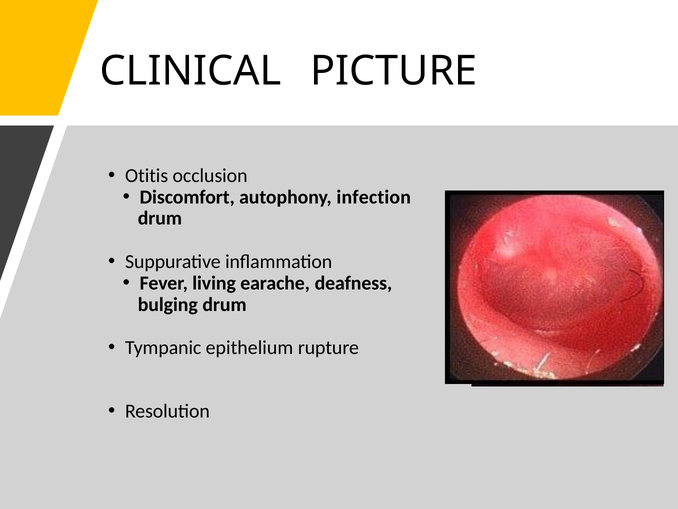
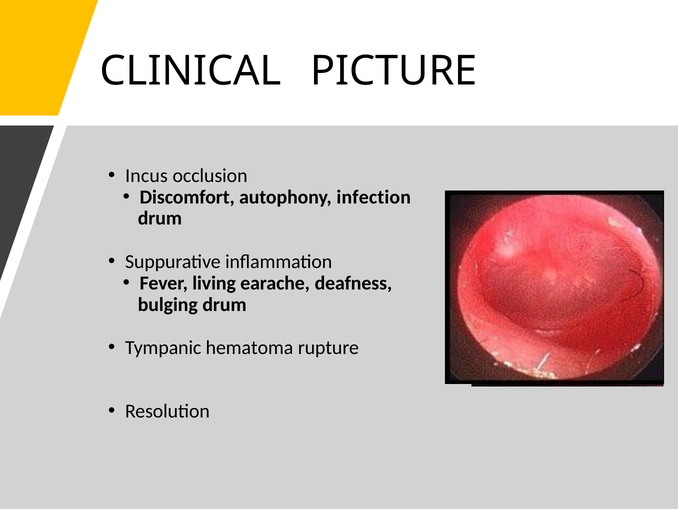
Otitis: Otitis -> Incus
epithelium: epithelium -> hematoma
